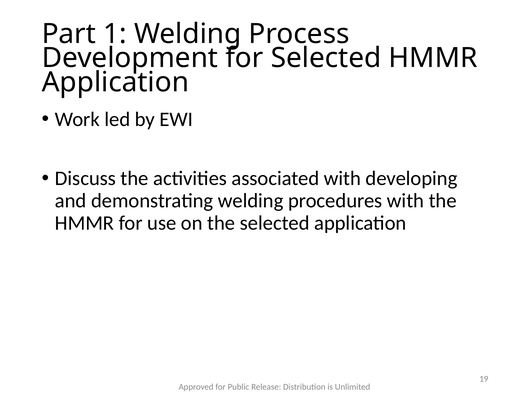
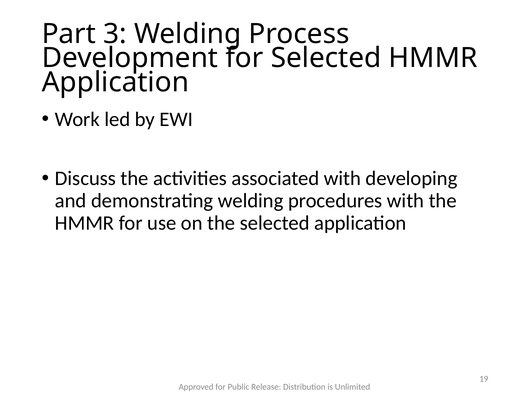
1: 1 -> 3
